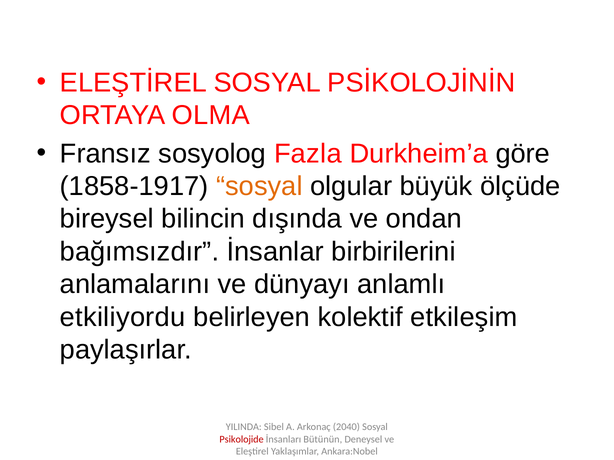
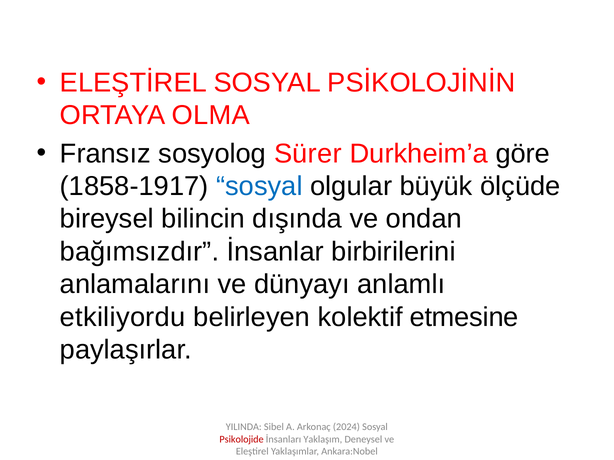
Fazla: Fazla -> Sürer
sosyal at (259, 186) colour: orange -> blue
etkileşim: etkileşim -> etmesine
2040: 2040 -> 2024
Bütünün: Bütünün -> Yaklaşım
